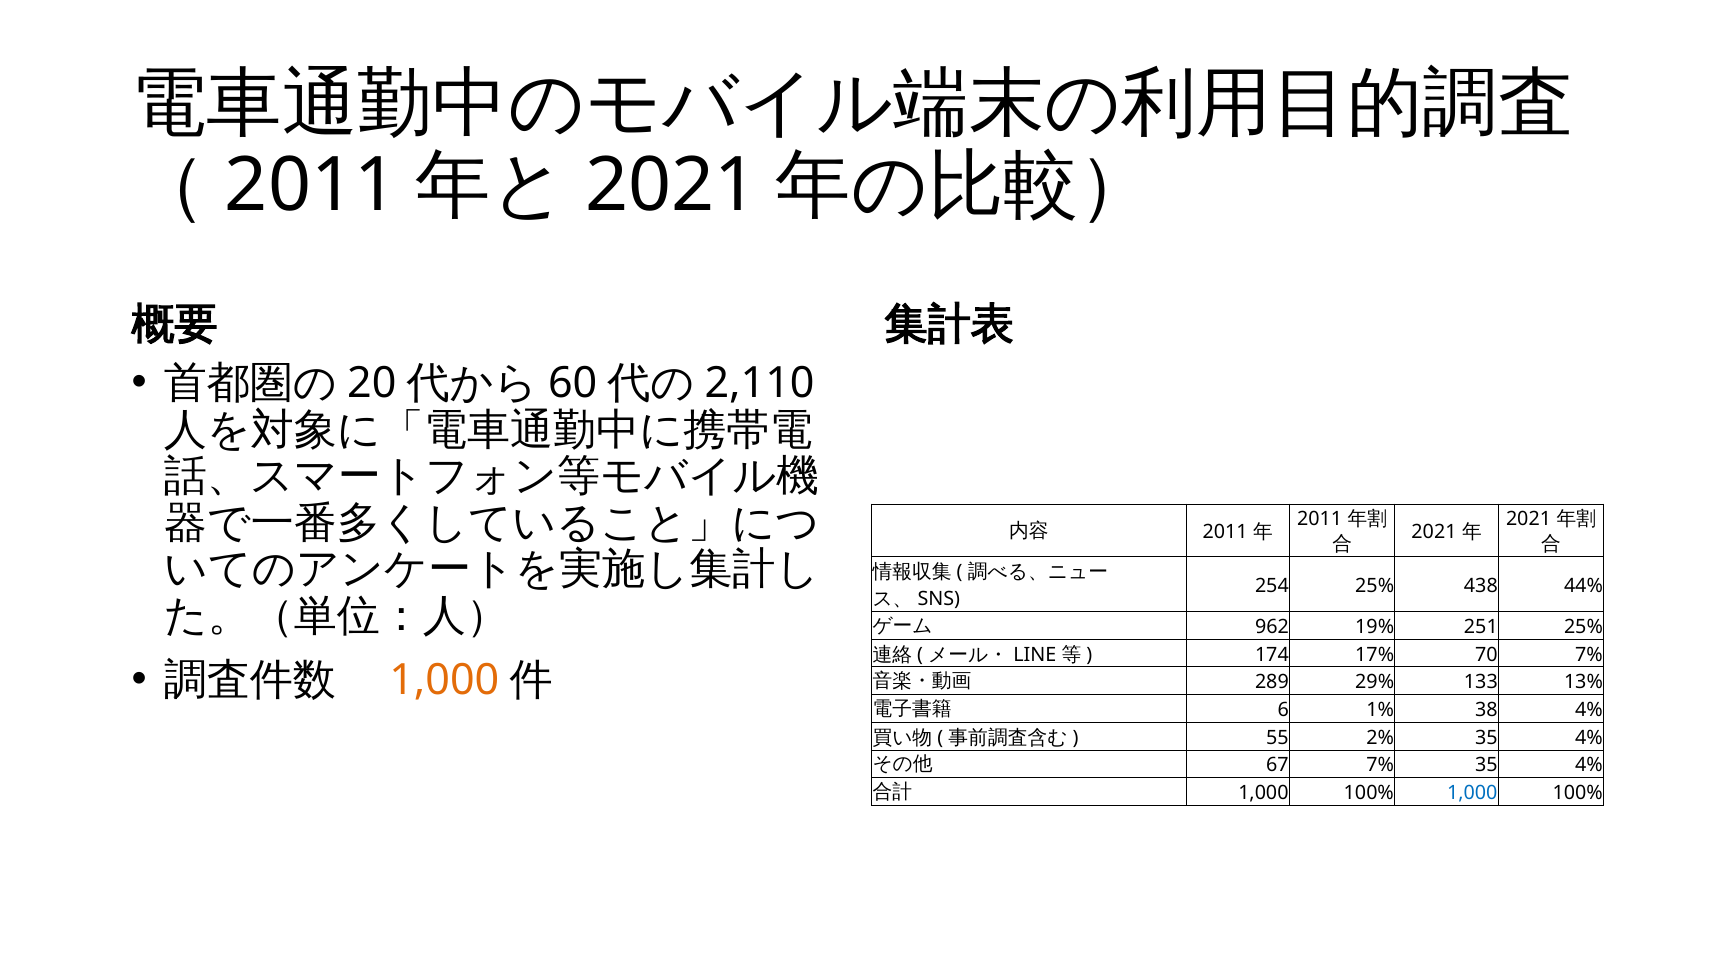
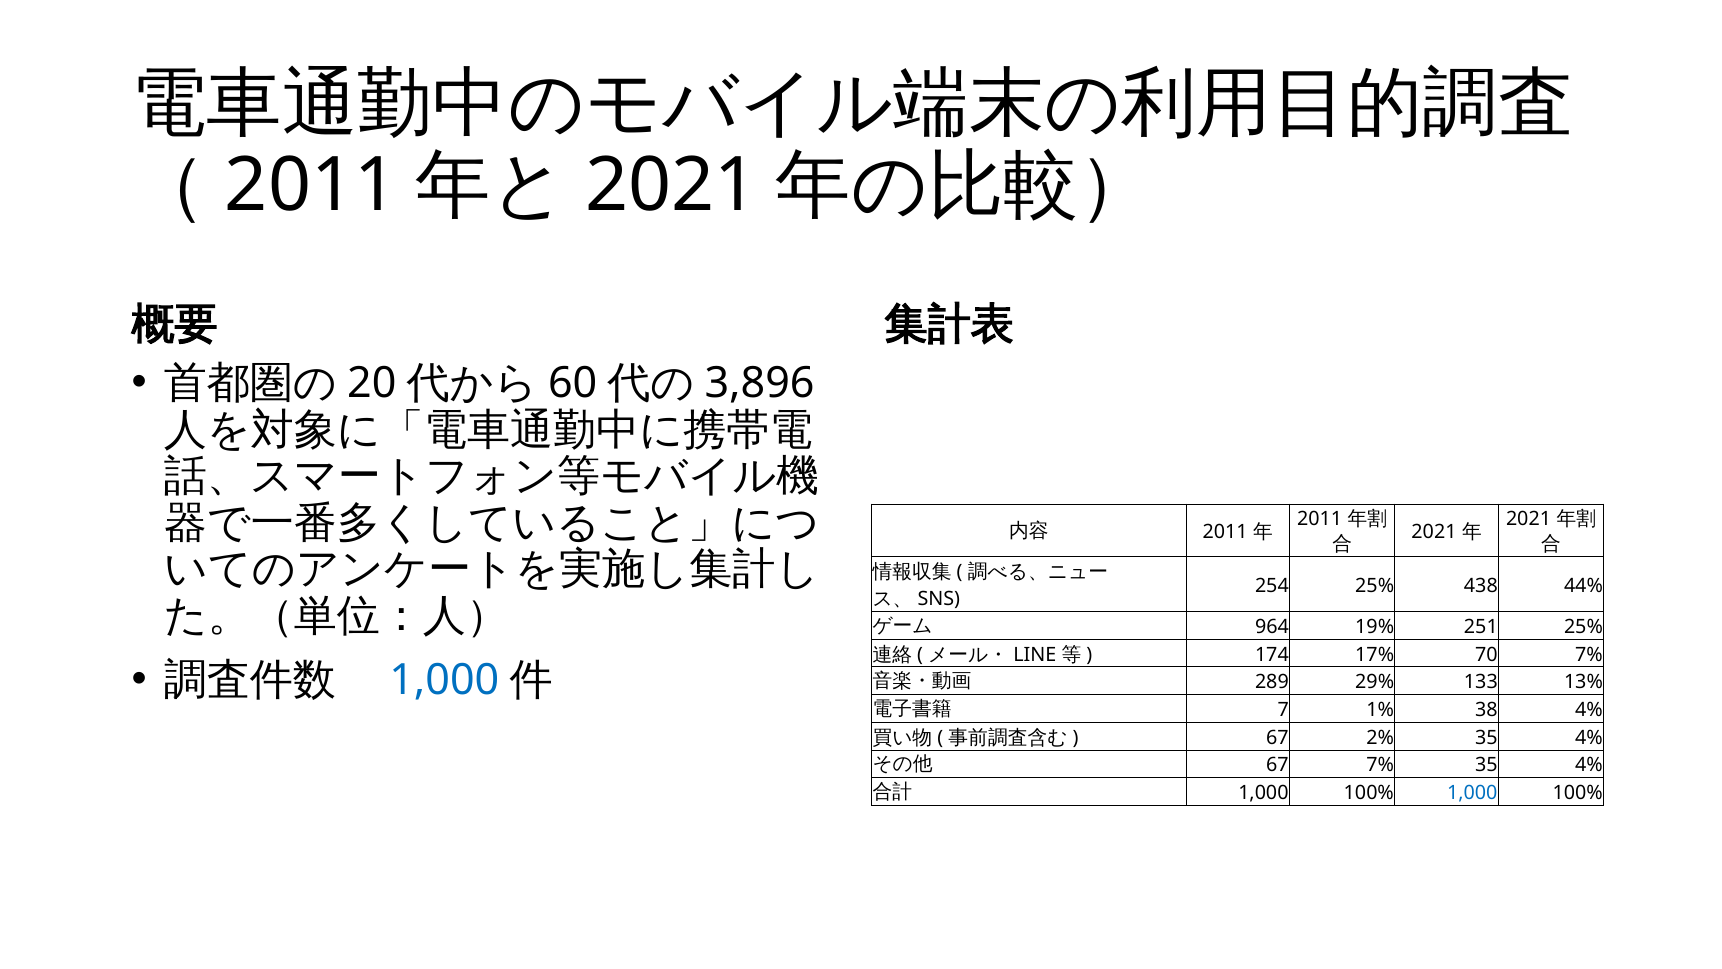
2,110: 2,110 -> 3,896
962: 962 -> 964
1,000 at (444, 680) colour: orange -> blue
6: 6 -> 7
55 at (1277, 737): 55 -> 67
